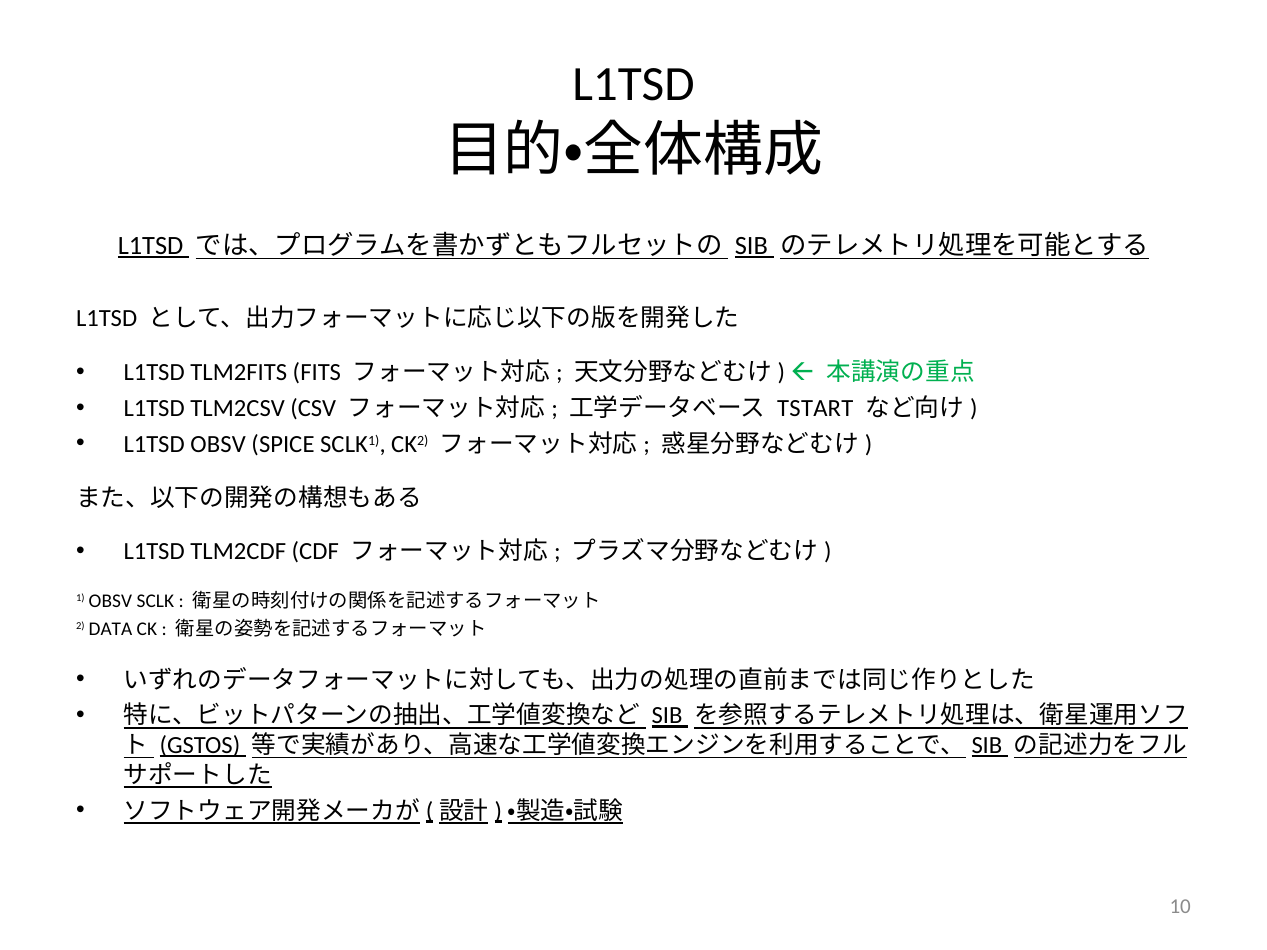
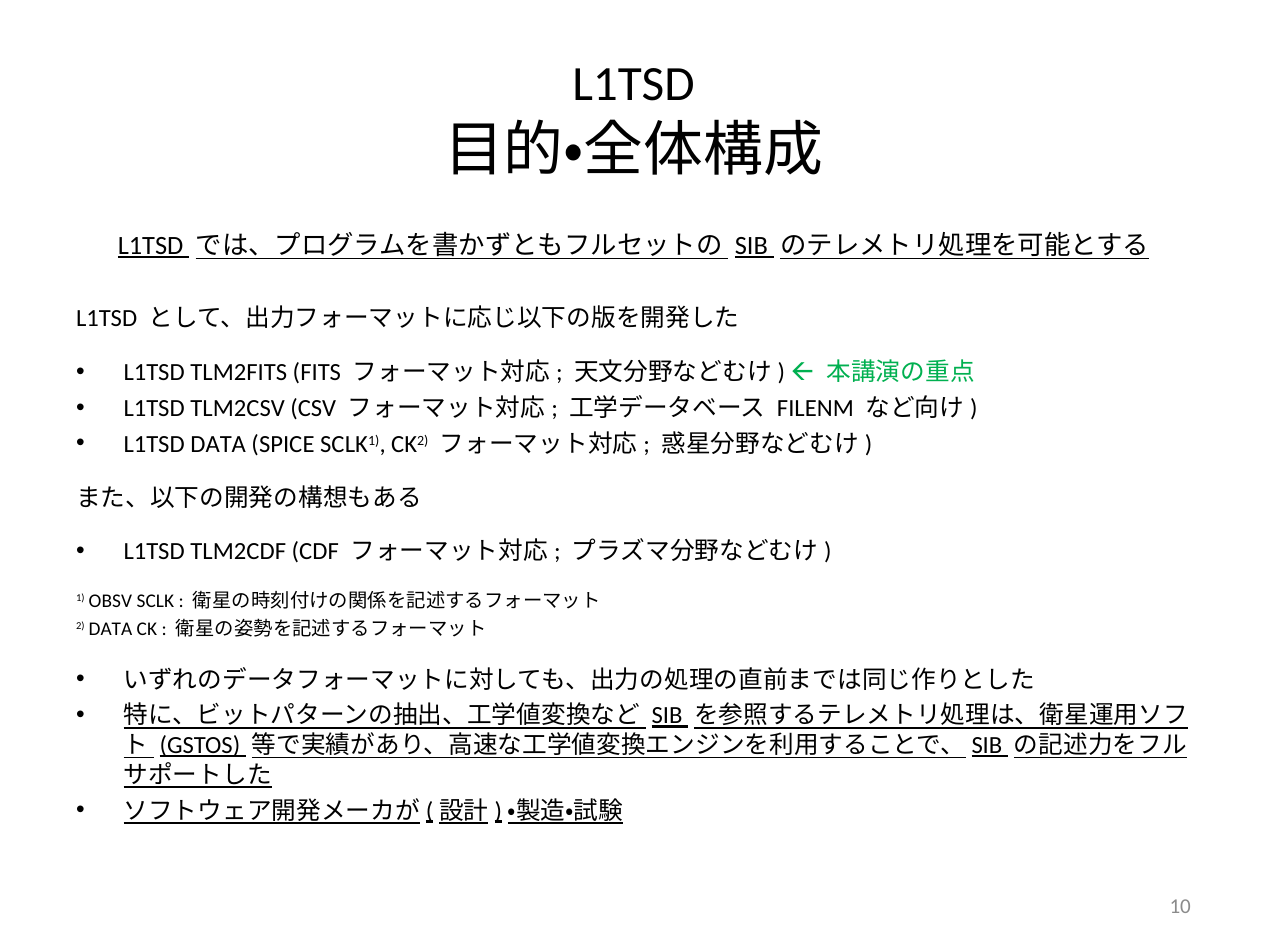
TSTART: TSTART -> FILENM
L1TSD OBSV: OBSV -> DATA
